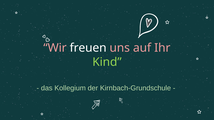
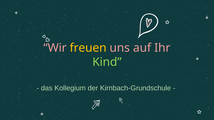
freuen colour: white -> yellow
